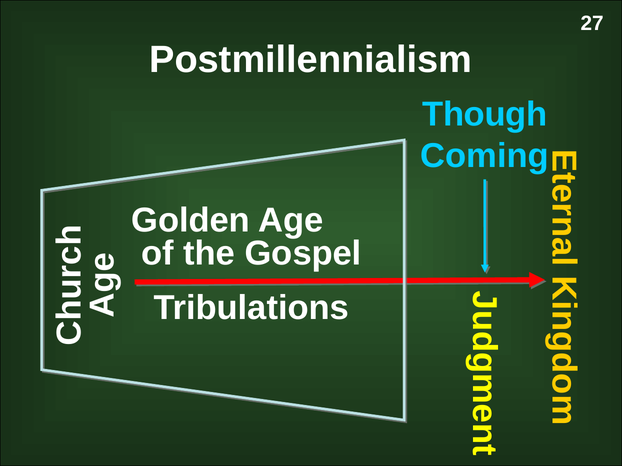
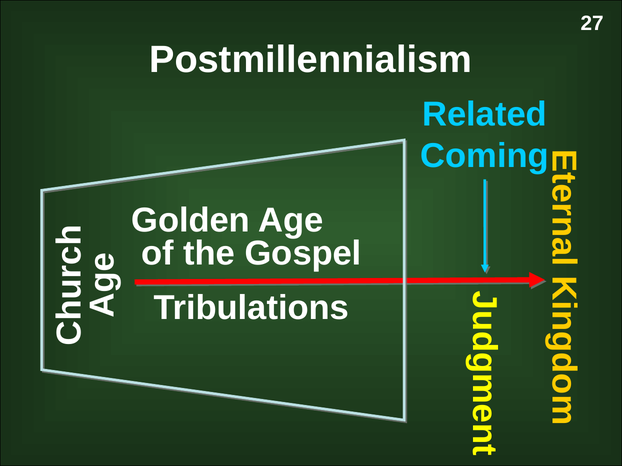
Though: Though -> Related
